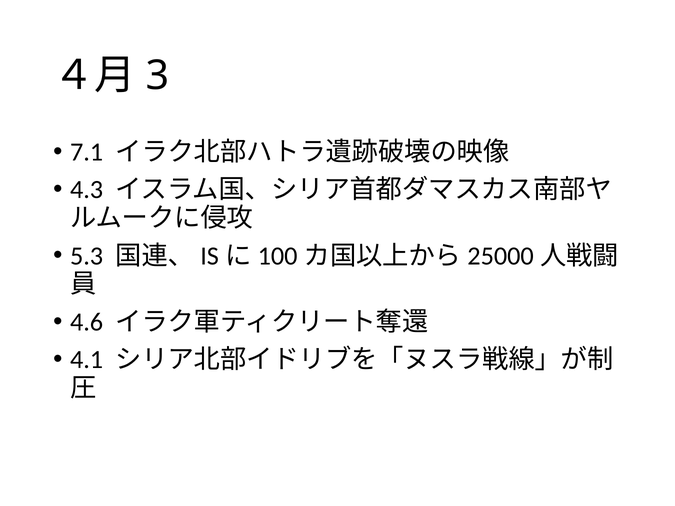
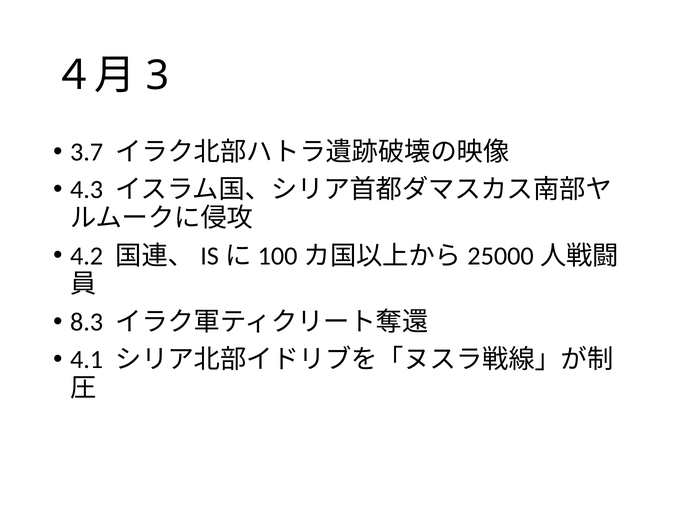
7.1: 7.1 -> 3.7
5.3: 5.3 -> 4.2
4.6: 4.6 -> 8.3
